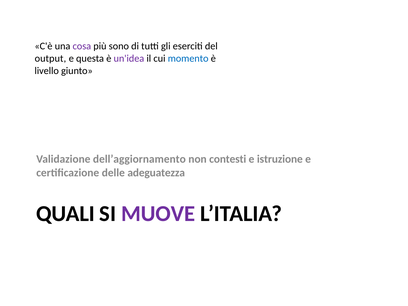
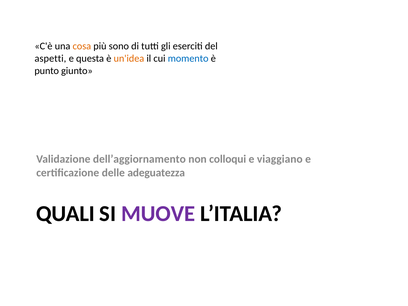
cosa colour: purple -> orange
output: output -> aspetti
un'idea colour: purple -> orange
livello: livello -> punto
contesti: contesti -> colloqui
istruzione: istruzione -> viaggiano
